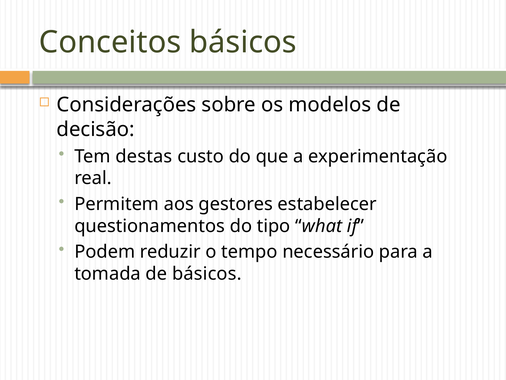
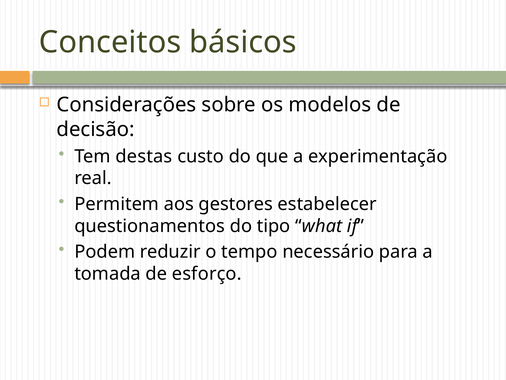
de básicos: básicos -> esforço
